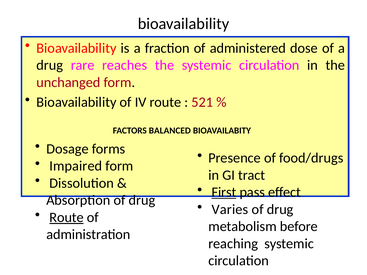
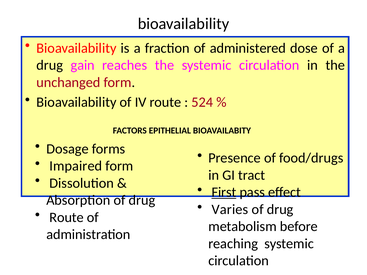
rare: rare -> gain
521: 521 -> 524
BALANCED: BALANCED -> EPITHELIAL
Route at (67, 218) underline: present -> none
